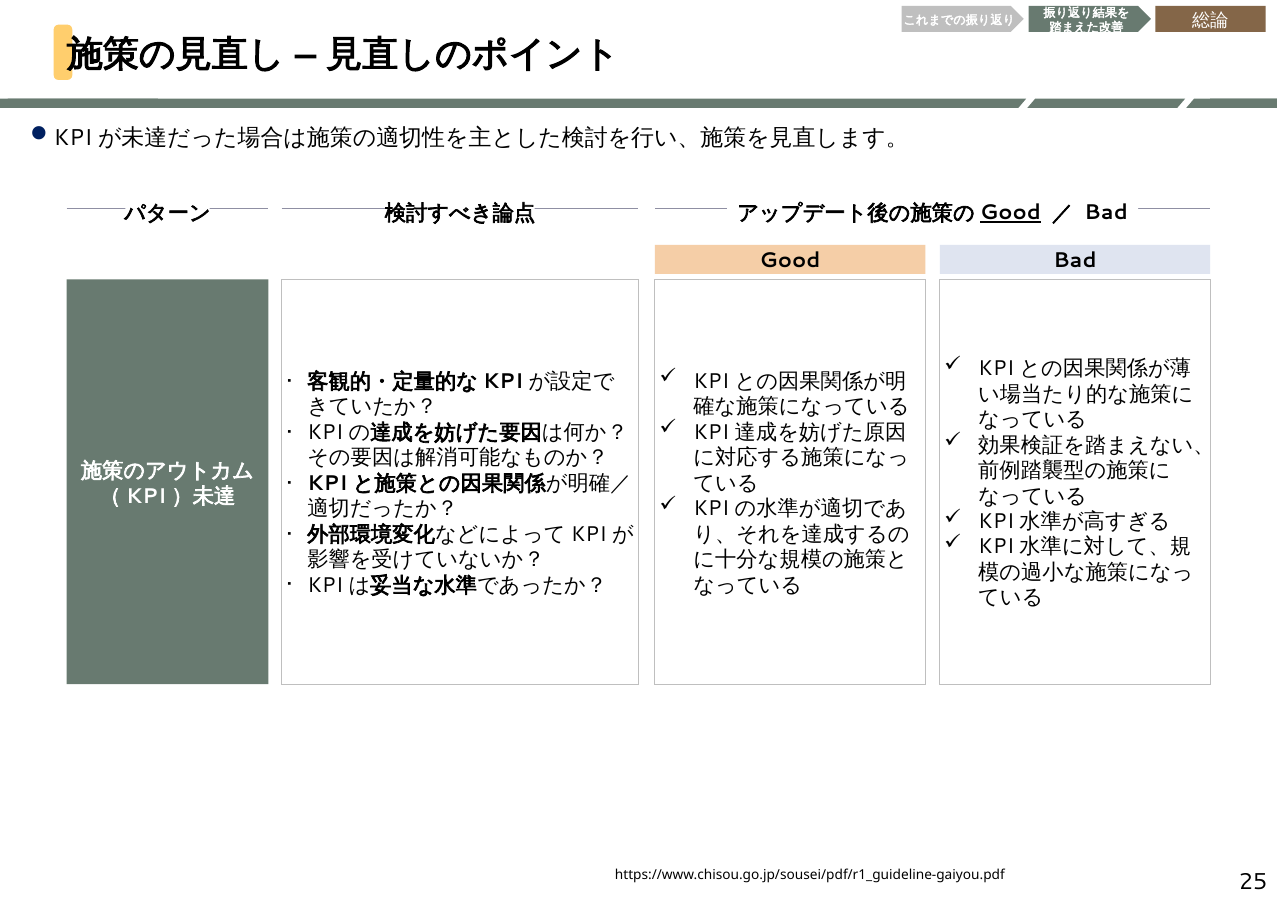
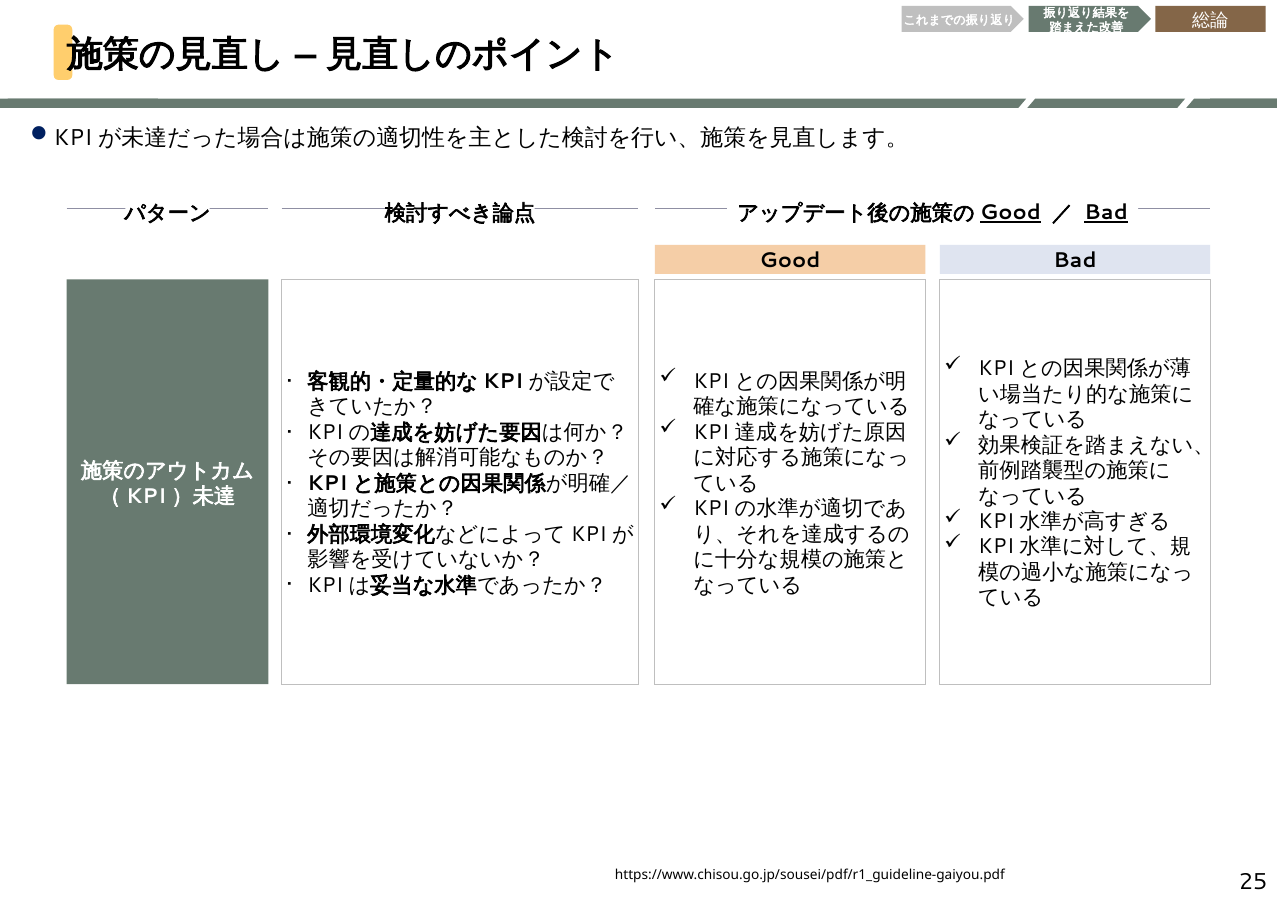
Bad at (1106, 213) underline: none -> present
